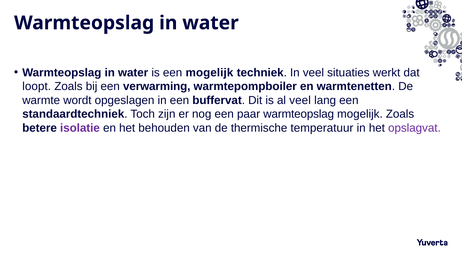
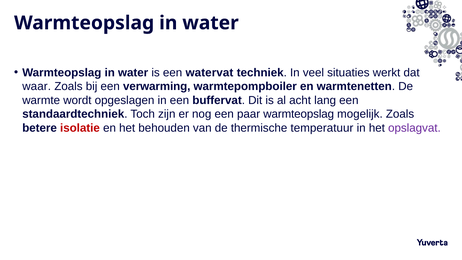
een mogelijk: mogelijk -> watervat
loopt: loopt -> waar
al veel: veel -> acht
isolatie colour: purple -> red
